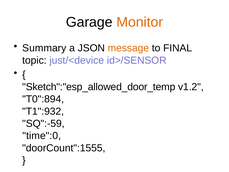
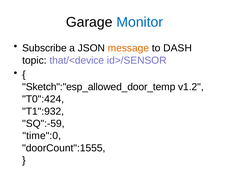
Monitor colour: orange -> blue
Summary: Summary -> Subscribe
FINAL: FINAL -> DASH
just/<device: just/<device -> that/<device
T0":894: T0":894 -> T0":424
